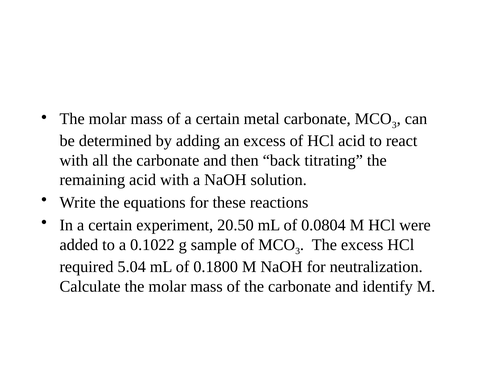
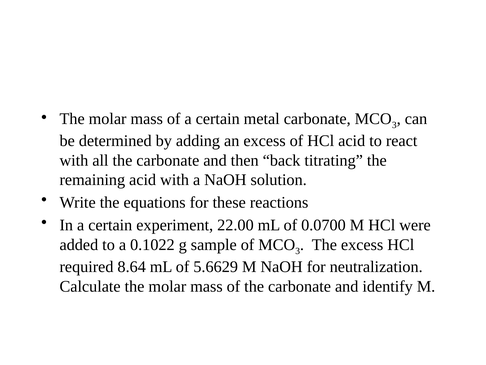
20.50: 20.50 -> 22.00
0.0804: 0.0804 -> 0.0700
5.04: 5.04 -> 8.64
0.1800: 0.1800 -> 5.6629
